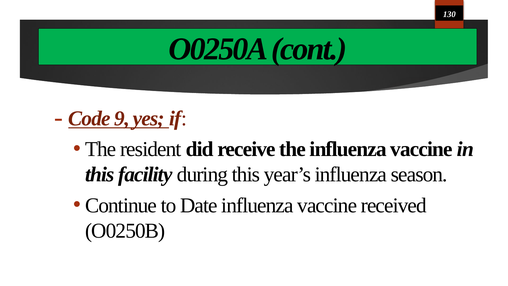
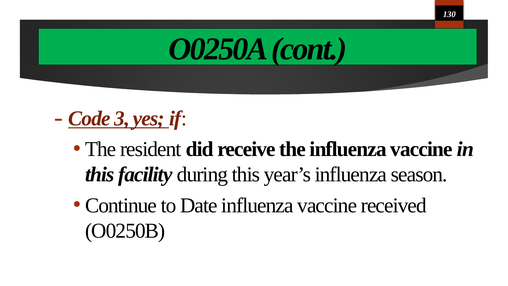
9: 9 -> 3
